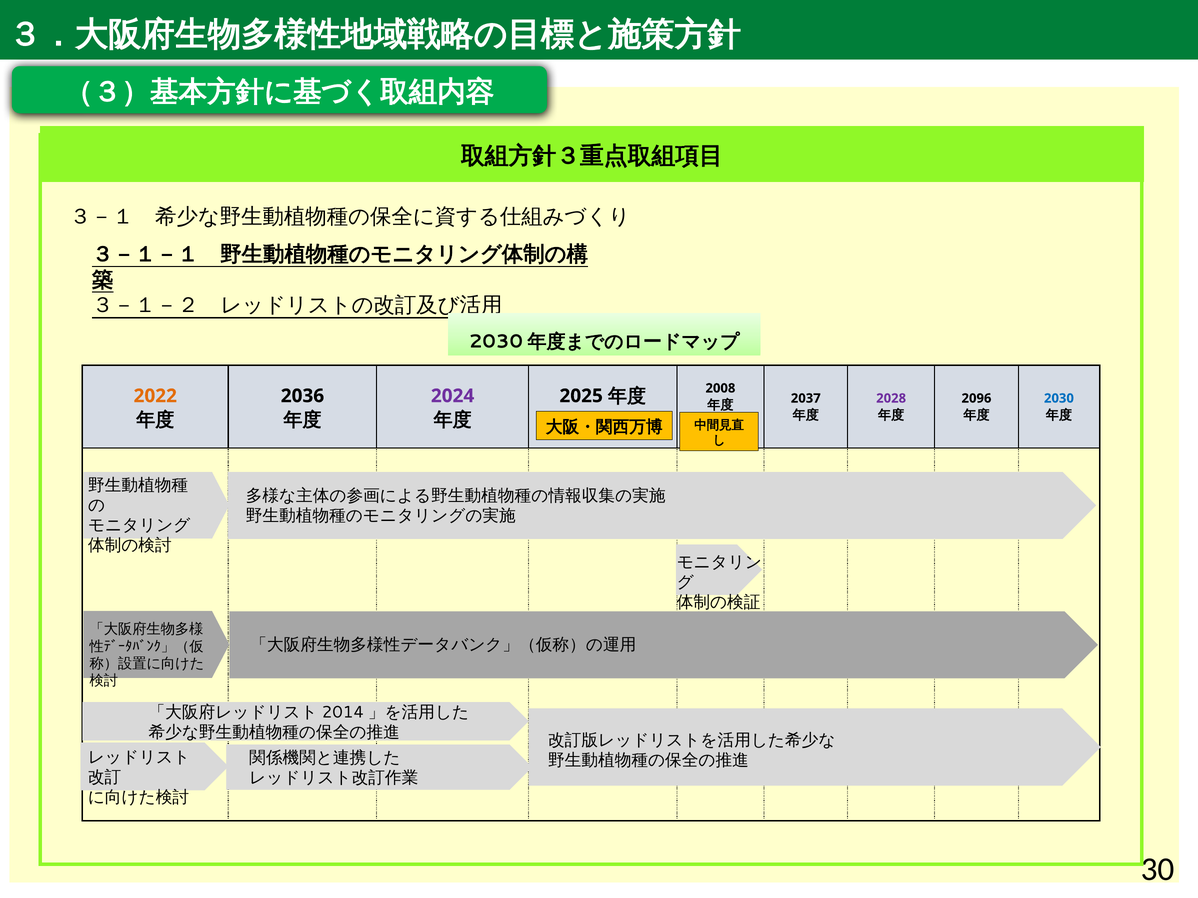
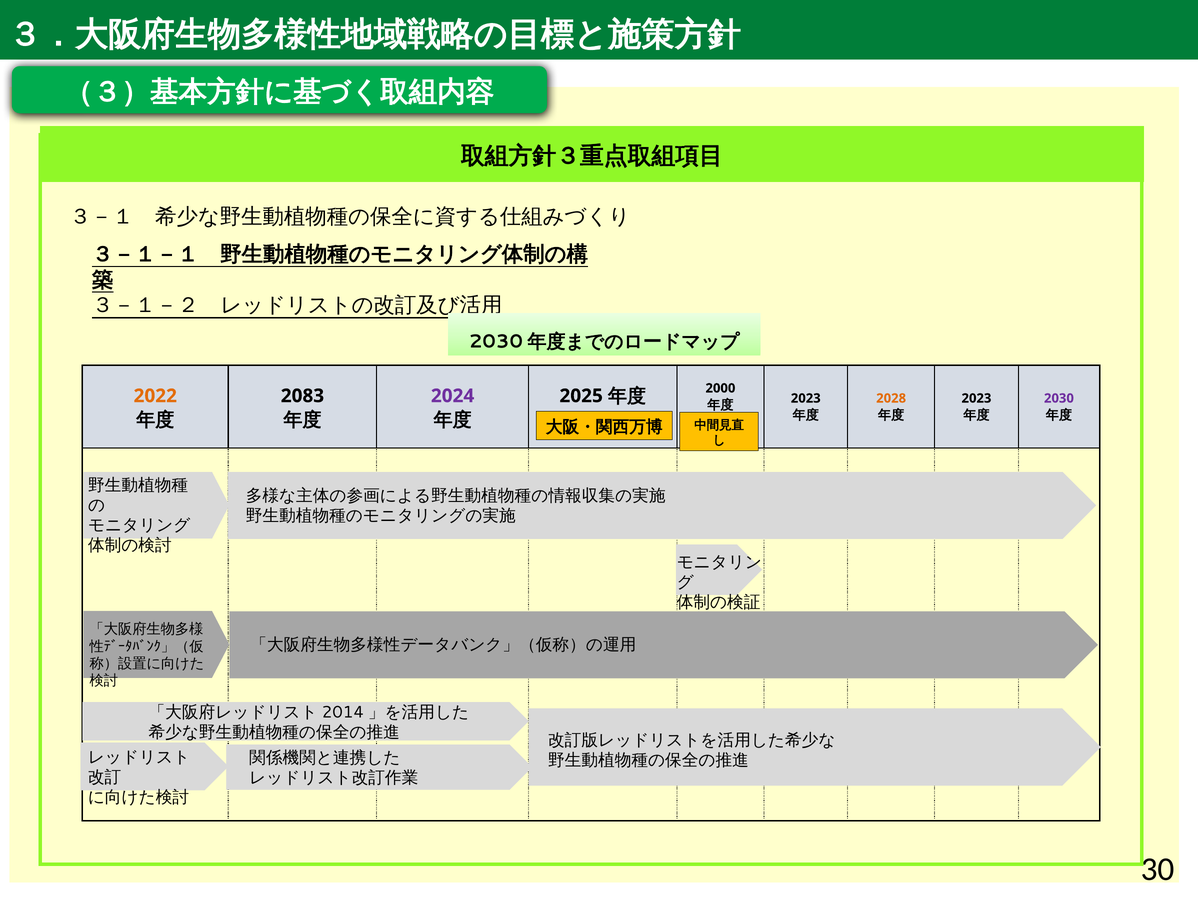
2036: 2036 -> 2083
2008: 2008 -> 2000
2028 colour: purple -> orange
2096 at (976, 399): 2096 -> 2023
2030 colour: blue -> purple
2037 at (806, 399): 2037 -> 2023
